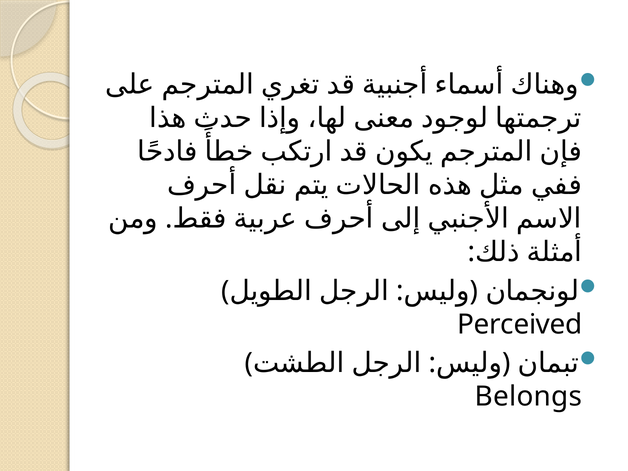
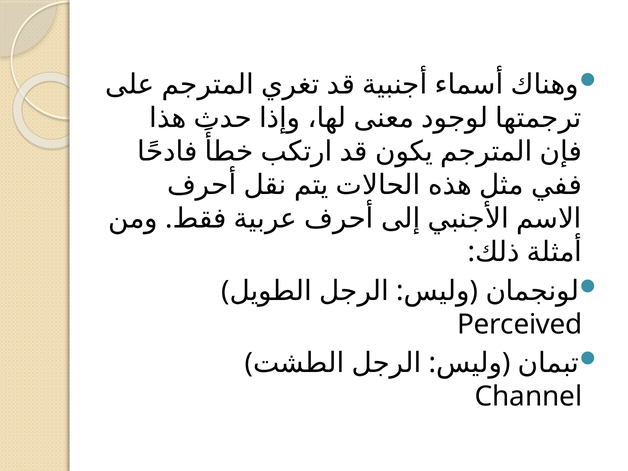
Belongs: Belongs -> Channel
